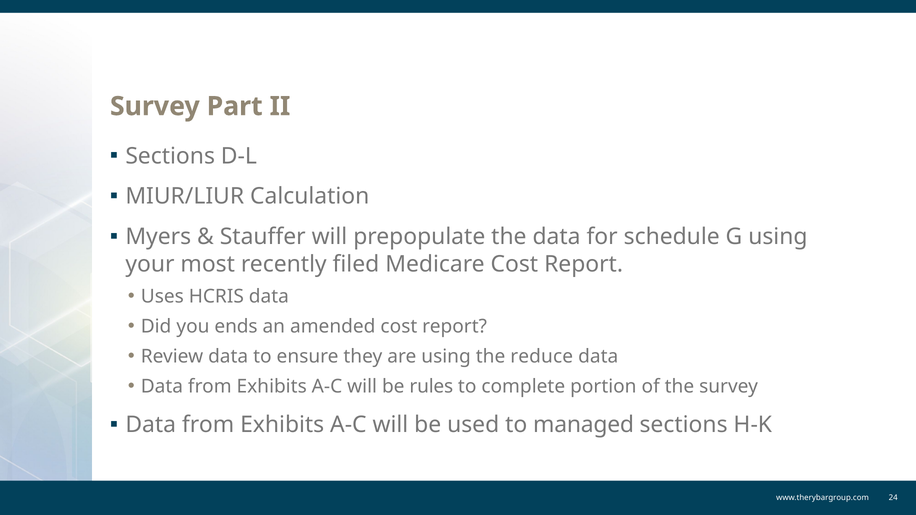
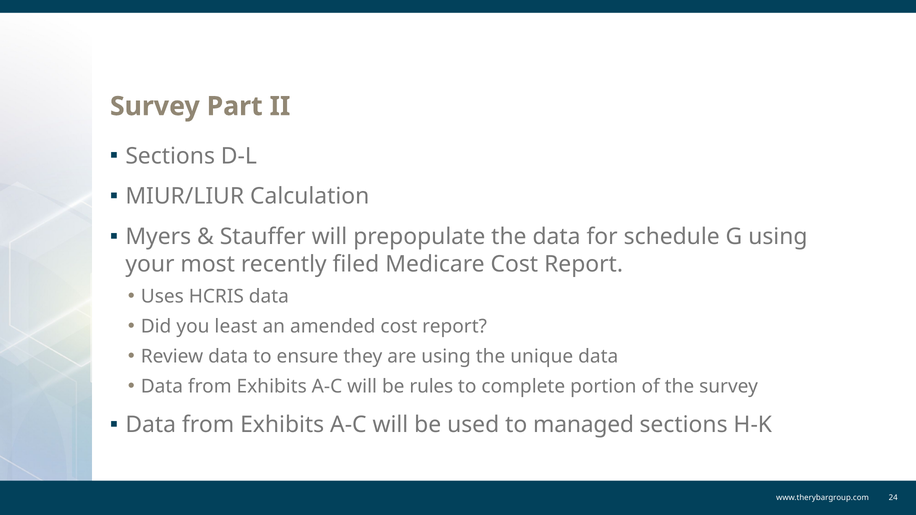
ends: ends -> least
reduce: reduce -> unique
